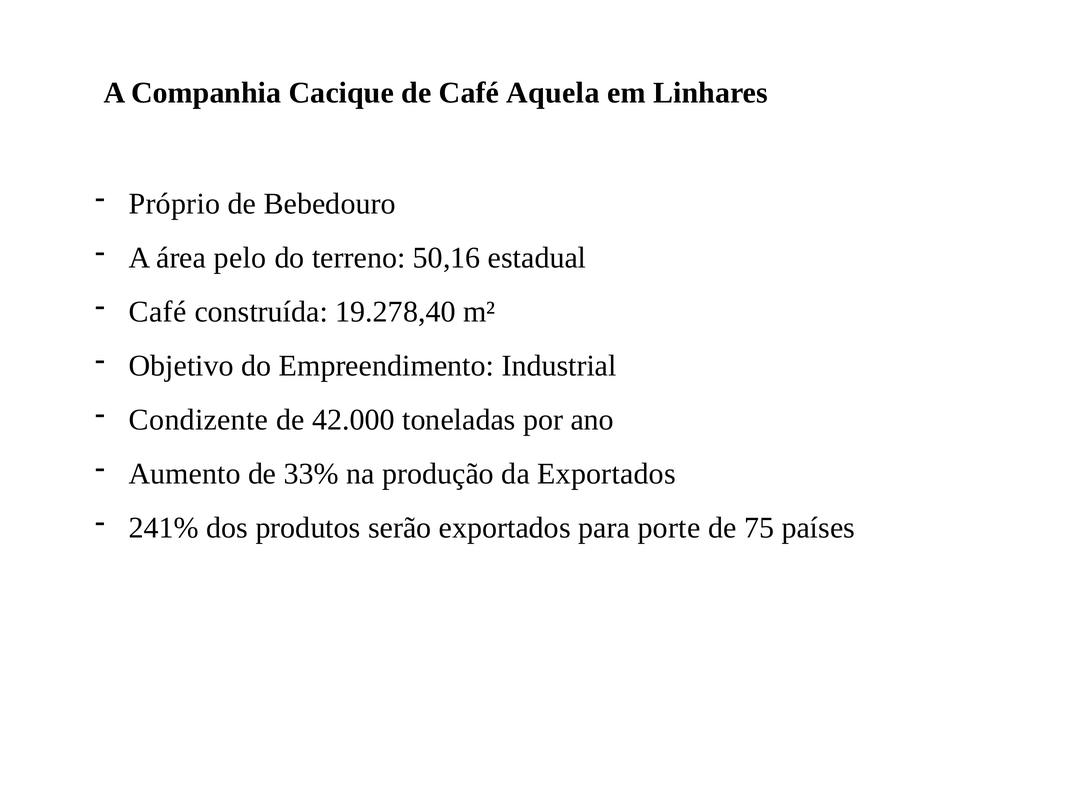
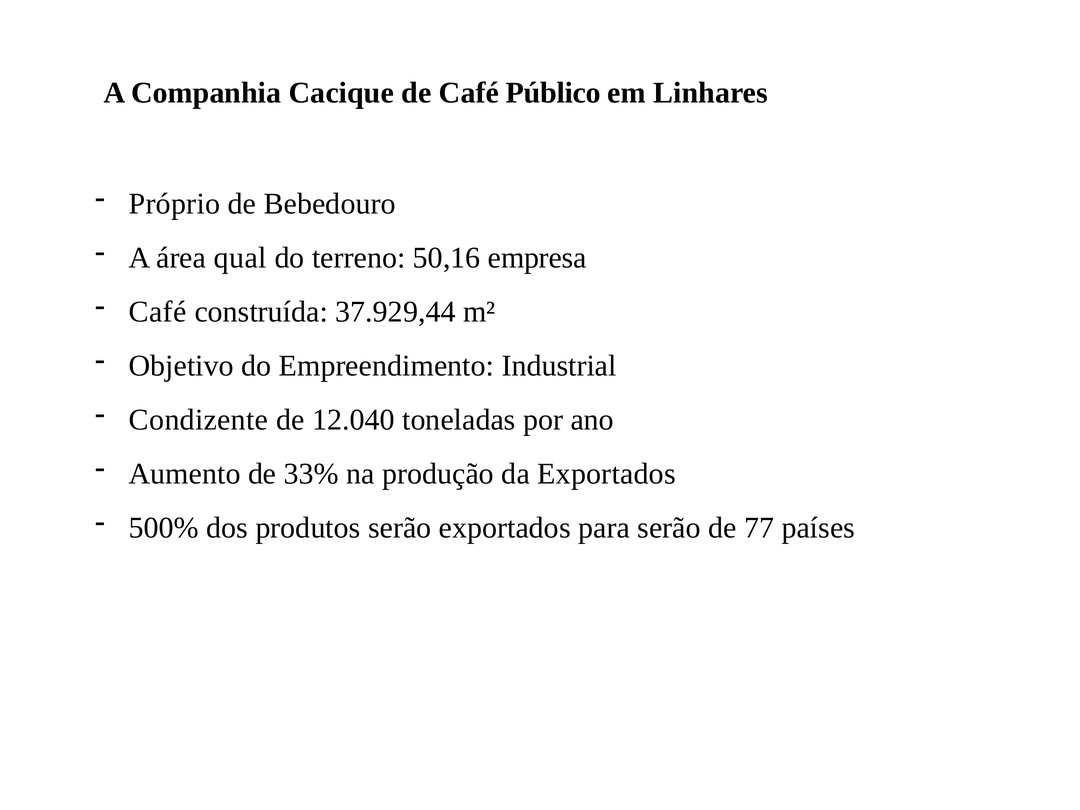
Aquela: Aquela -> Público
pelo: pelo -> qual
estadual: estadual -> empresa
19.278,40: 19.278,40 -> 37.929,44
42.000: 42.000 -> 12.040
241%: 241% -> 500%
para porte: porte -> serão
75: 75 -> 77
